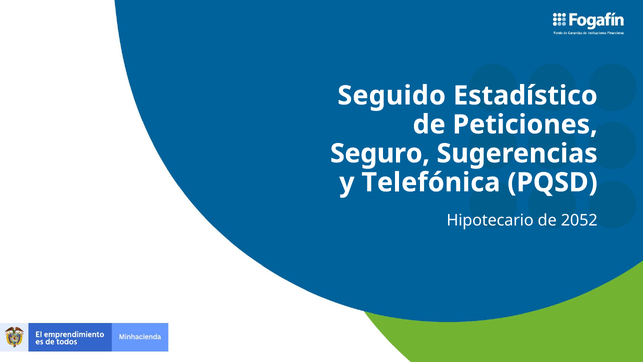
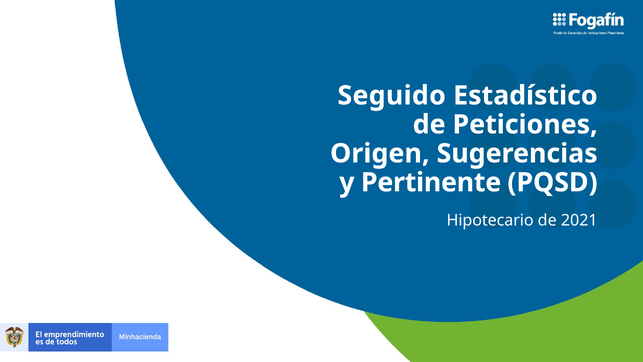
Seguro: Seguro -> Origen
Telefónica: Telefónica -> Pertinente
2052: 2052 -> 2021
